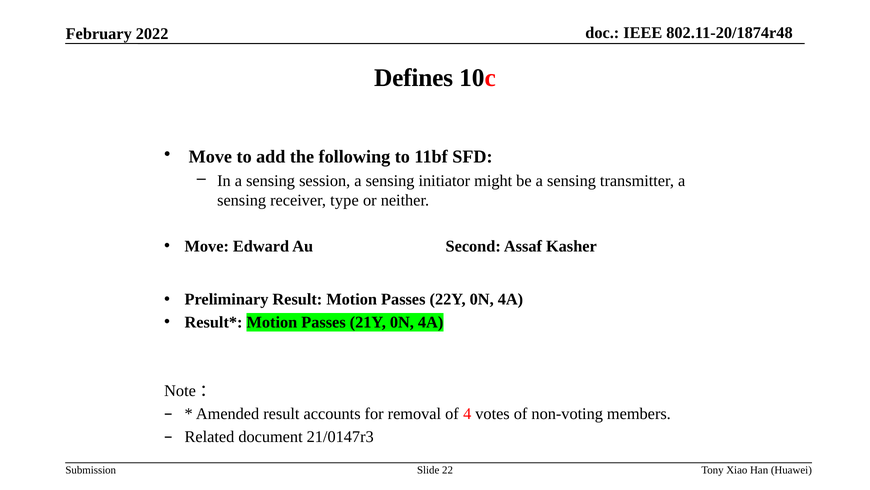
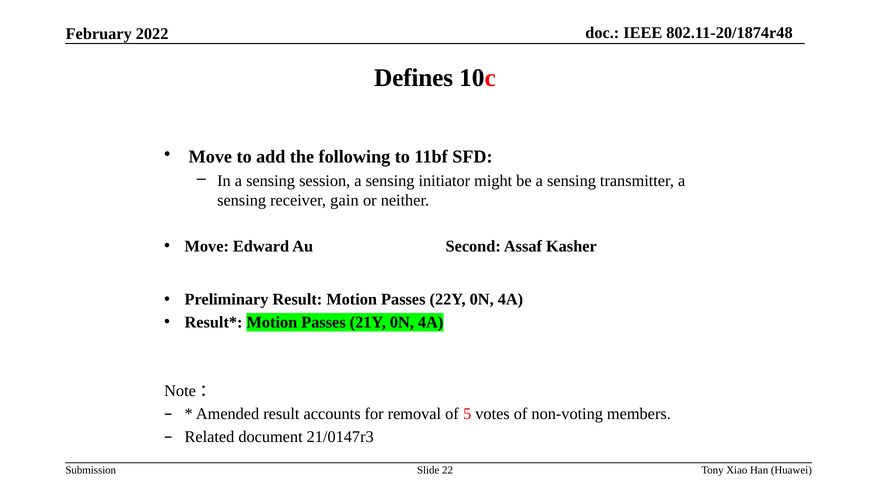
type: type -> gain
4: 4 -> 5
